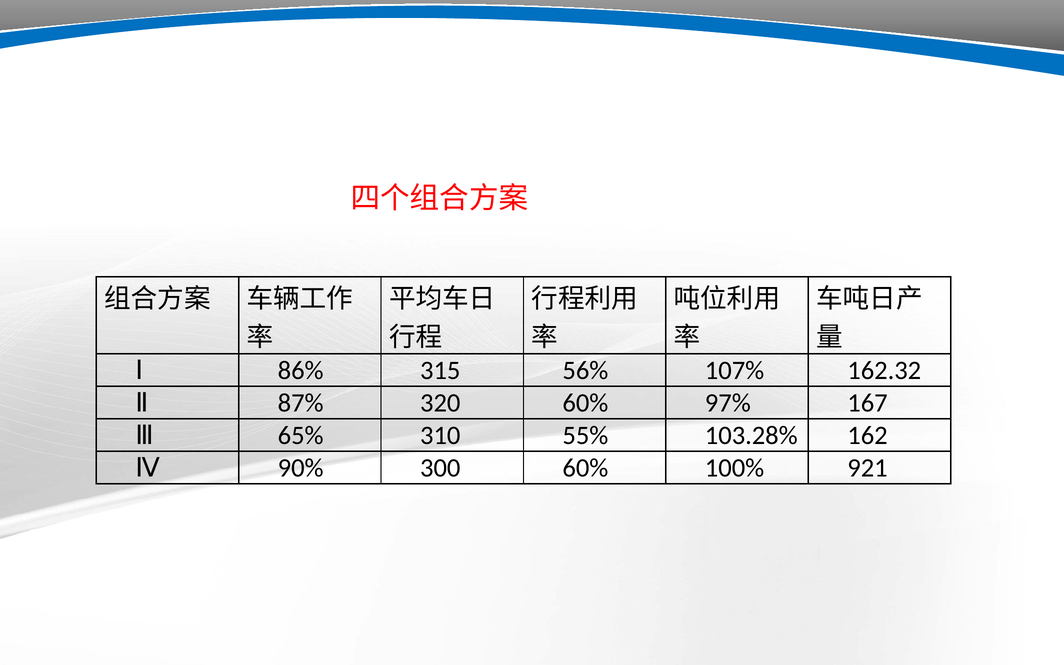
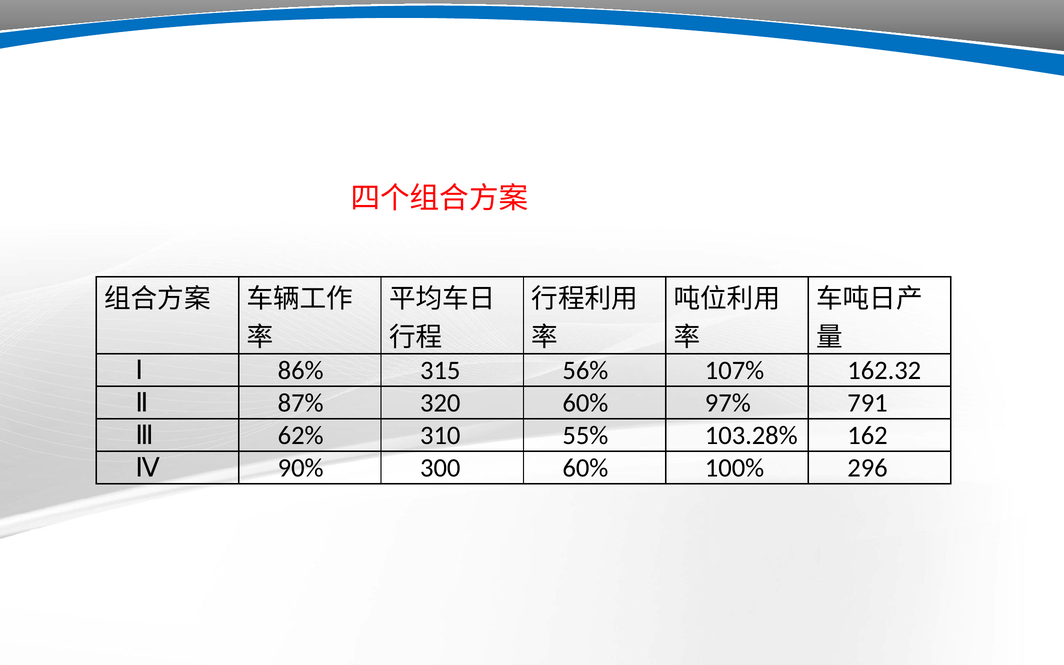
167: 167 -> 791
65%: 65% -> 62%
921: 921 -> 296
